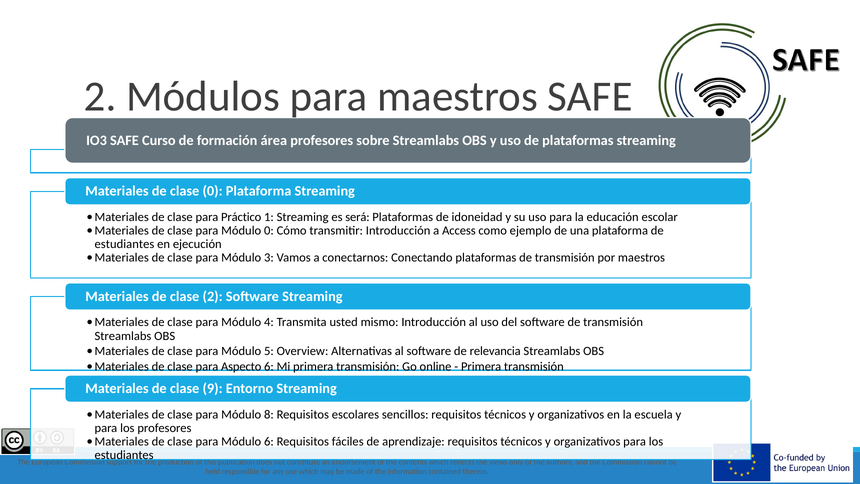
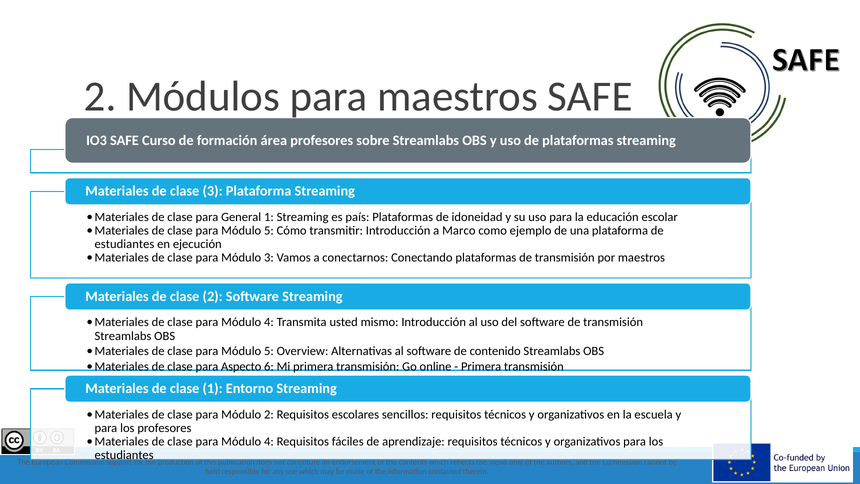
clase 0: 0 -> 3
Práctico: Práctico -> General
será: será -> país
0 at (269, 231): 0 -> 5
Access: Access -> Marco
relevancia: relevancia -> contenido
clase 9: 9 -> 1
Módulo 8: 8 -> 2
6 at (269, 441): 6 -> 4
